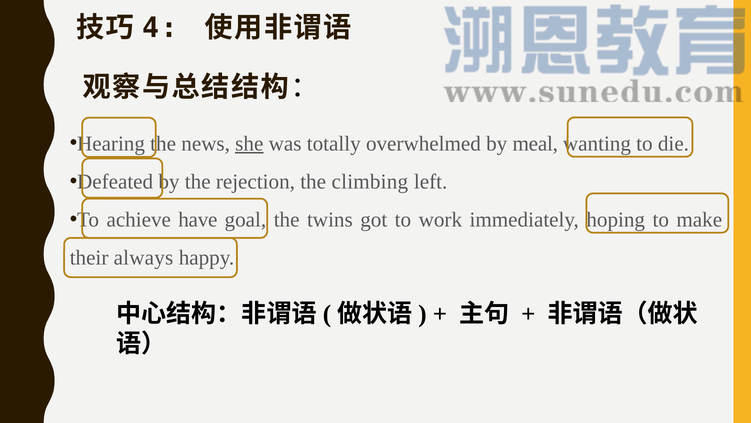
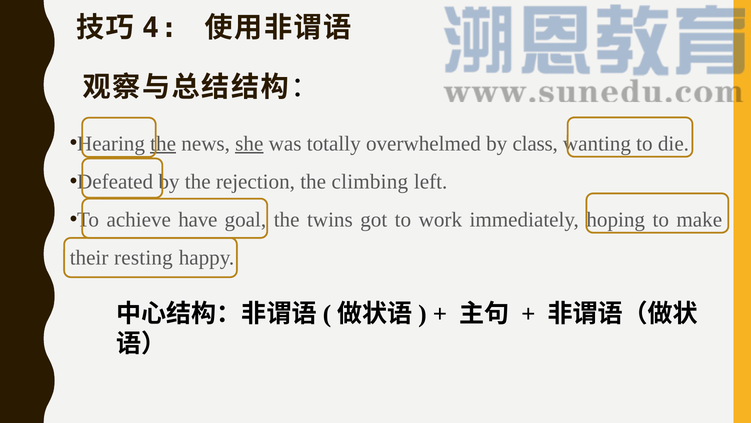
the at (163, 143) underline: none -> present
meal: meal -> class
always: always -> resting
